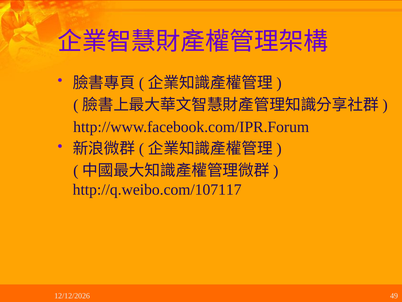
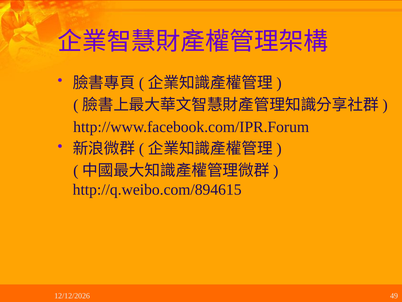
http://q.weibo.com/107117: http://q.weibo.com/107117 -> http://q.weibo.com/894615
